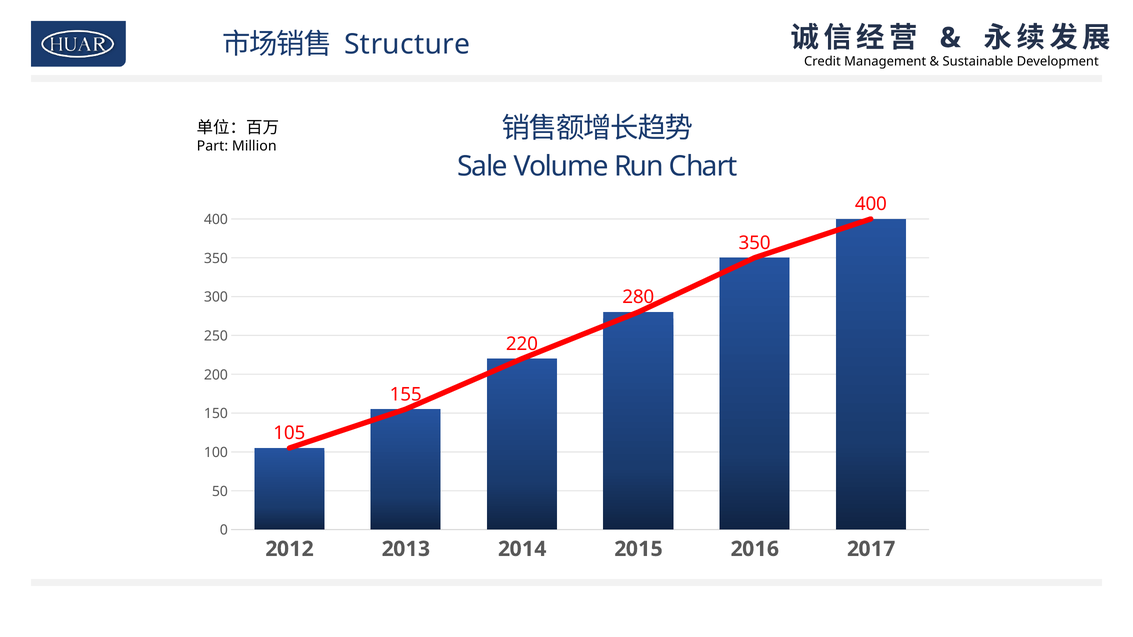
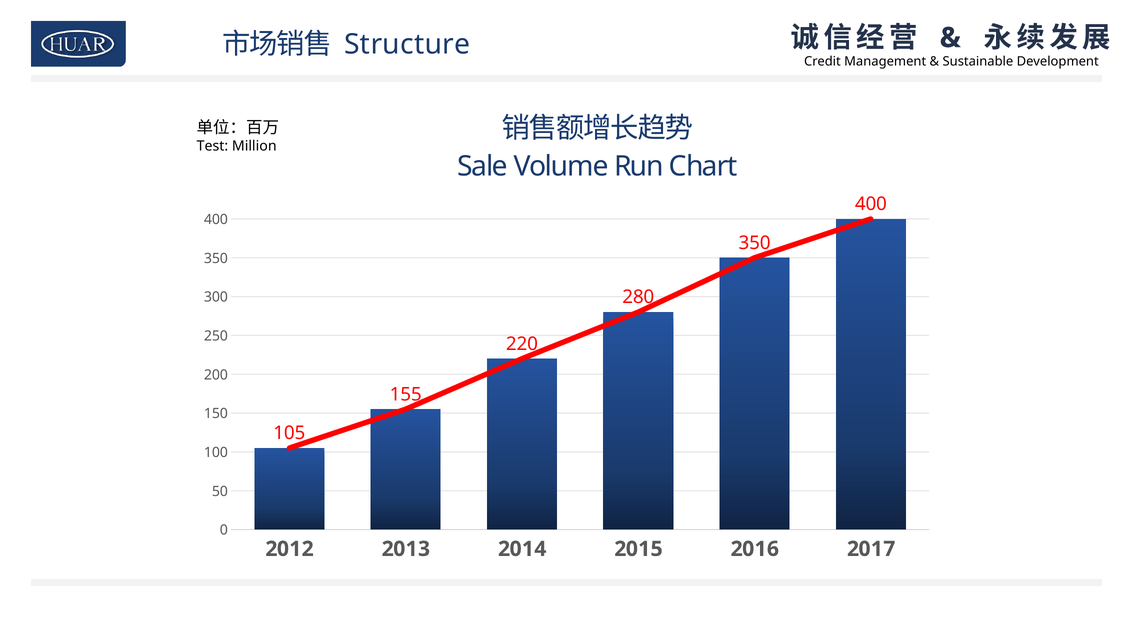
Part: Part -> Test
